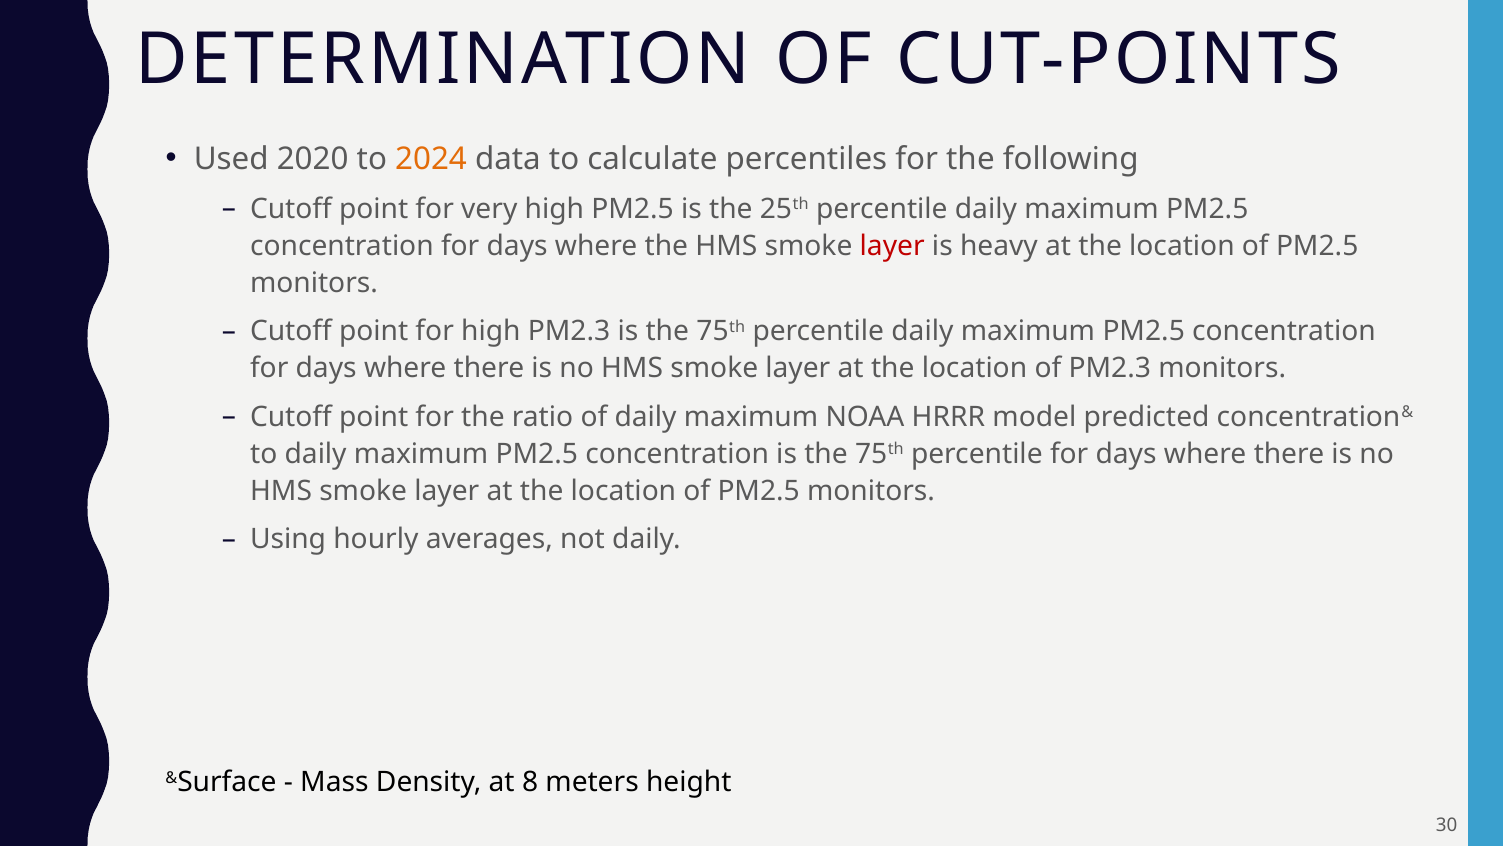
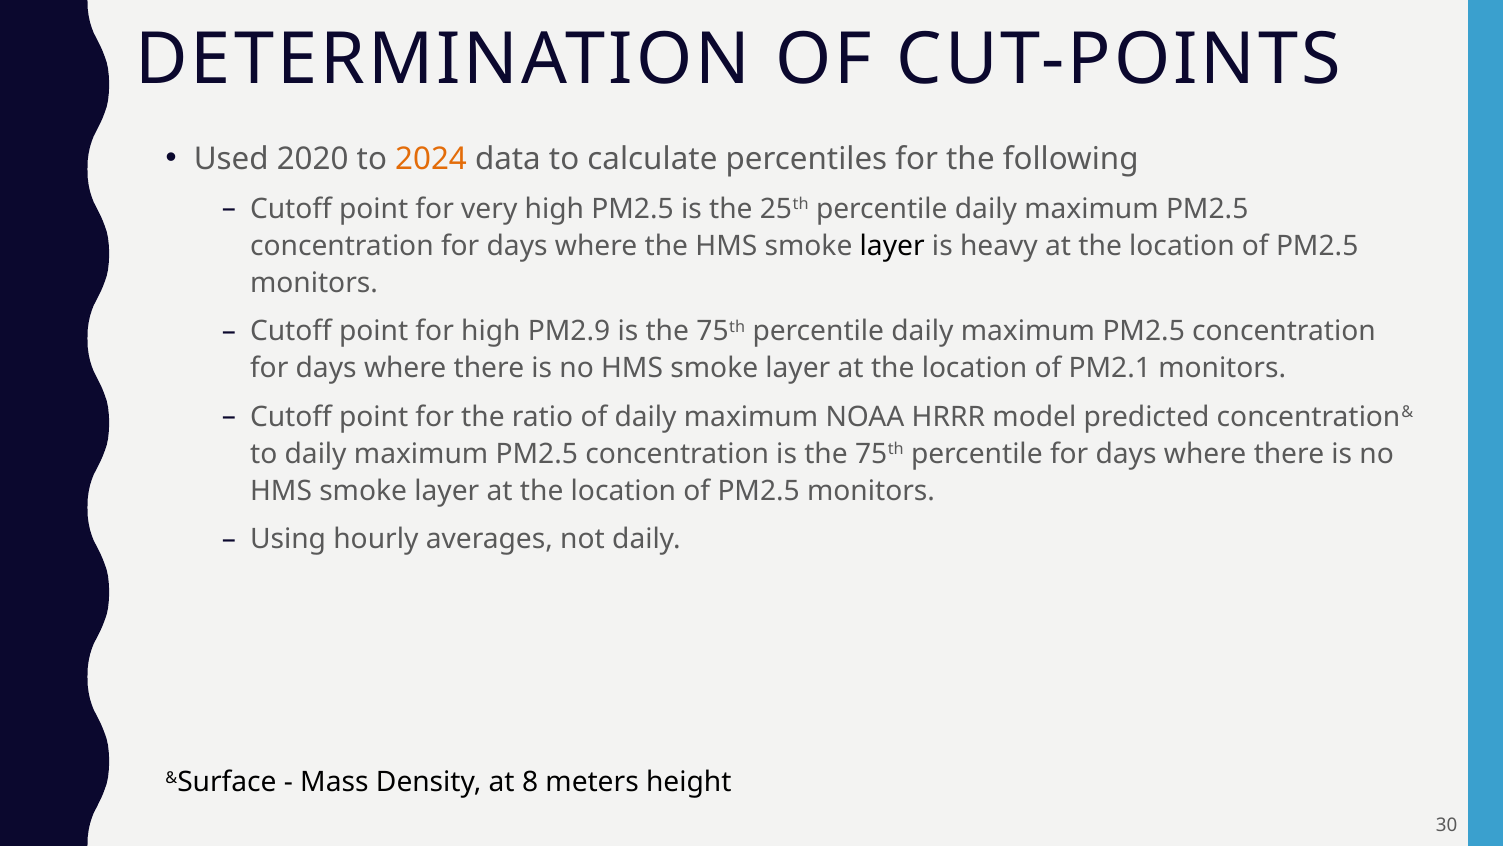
layer at (892, 246) colour: red -> black
high PM2.3: PM2.3 -> PM2.9
of PM2.3: PM2.3 -> PM2.1
